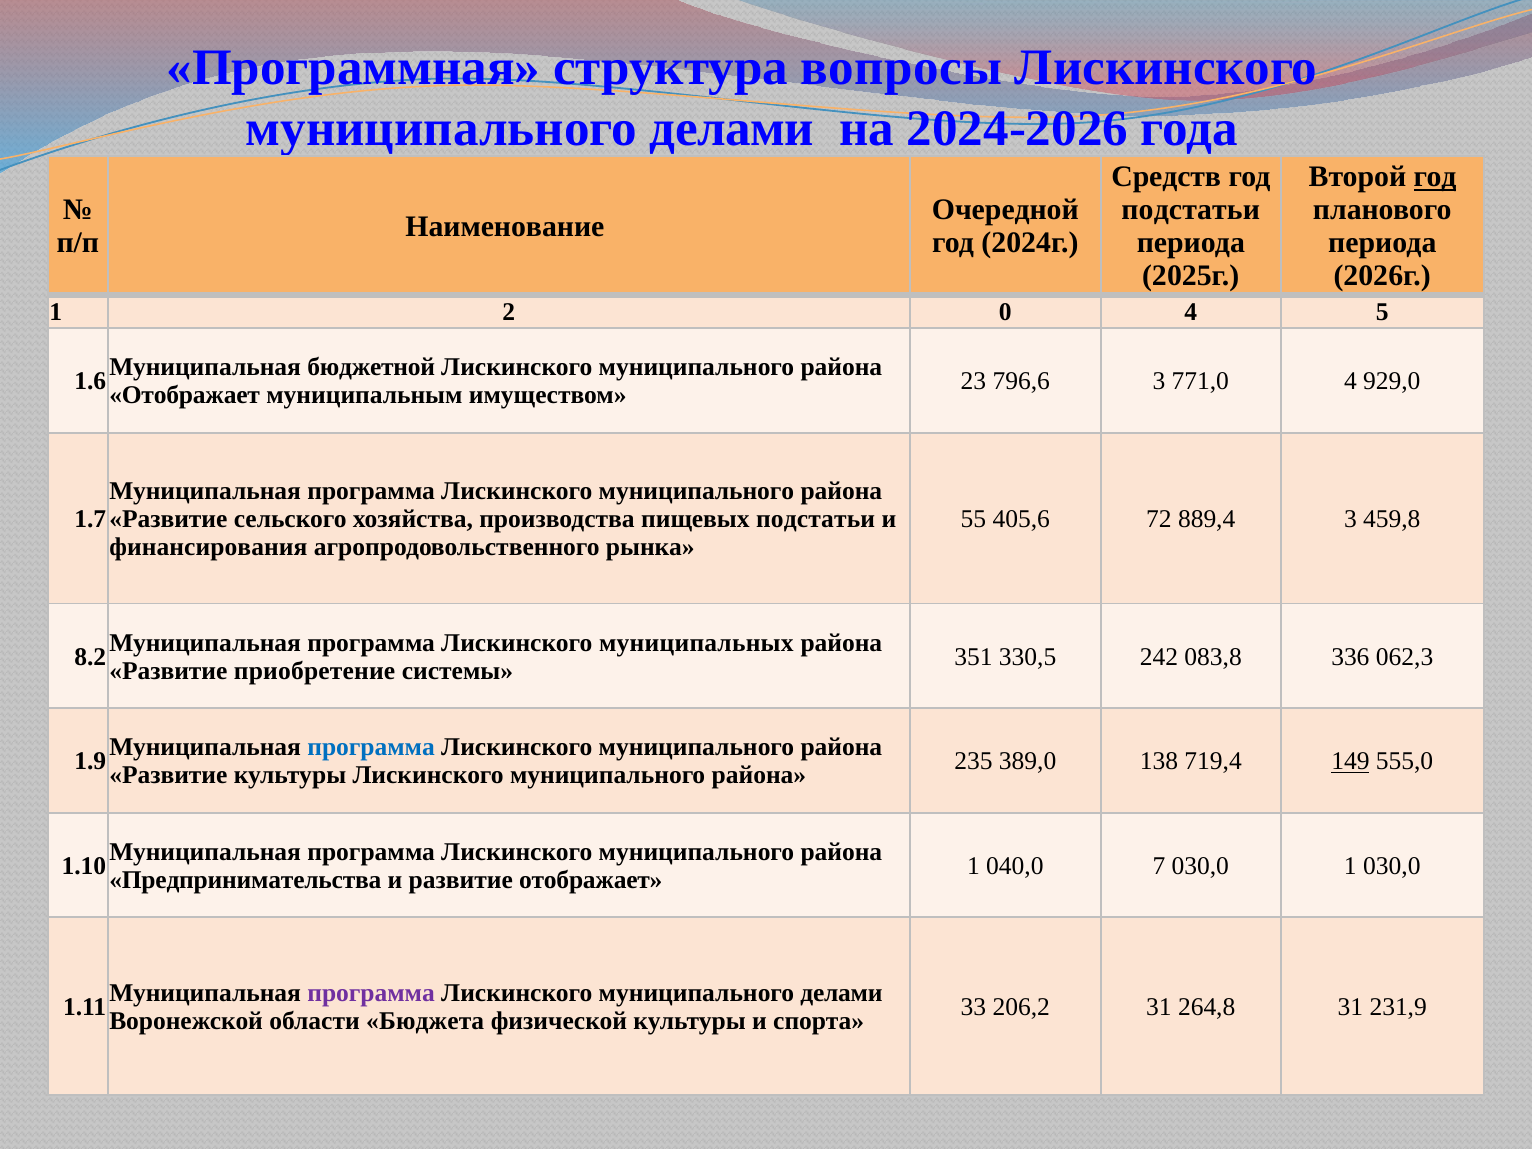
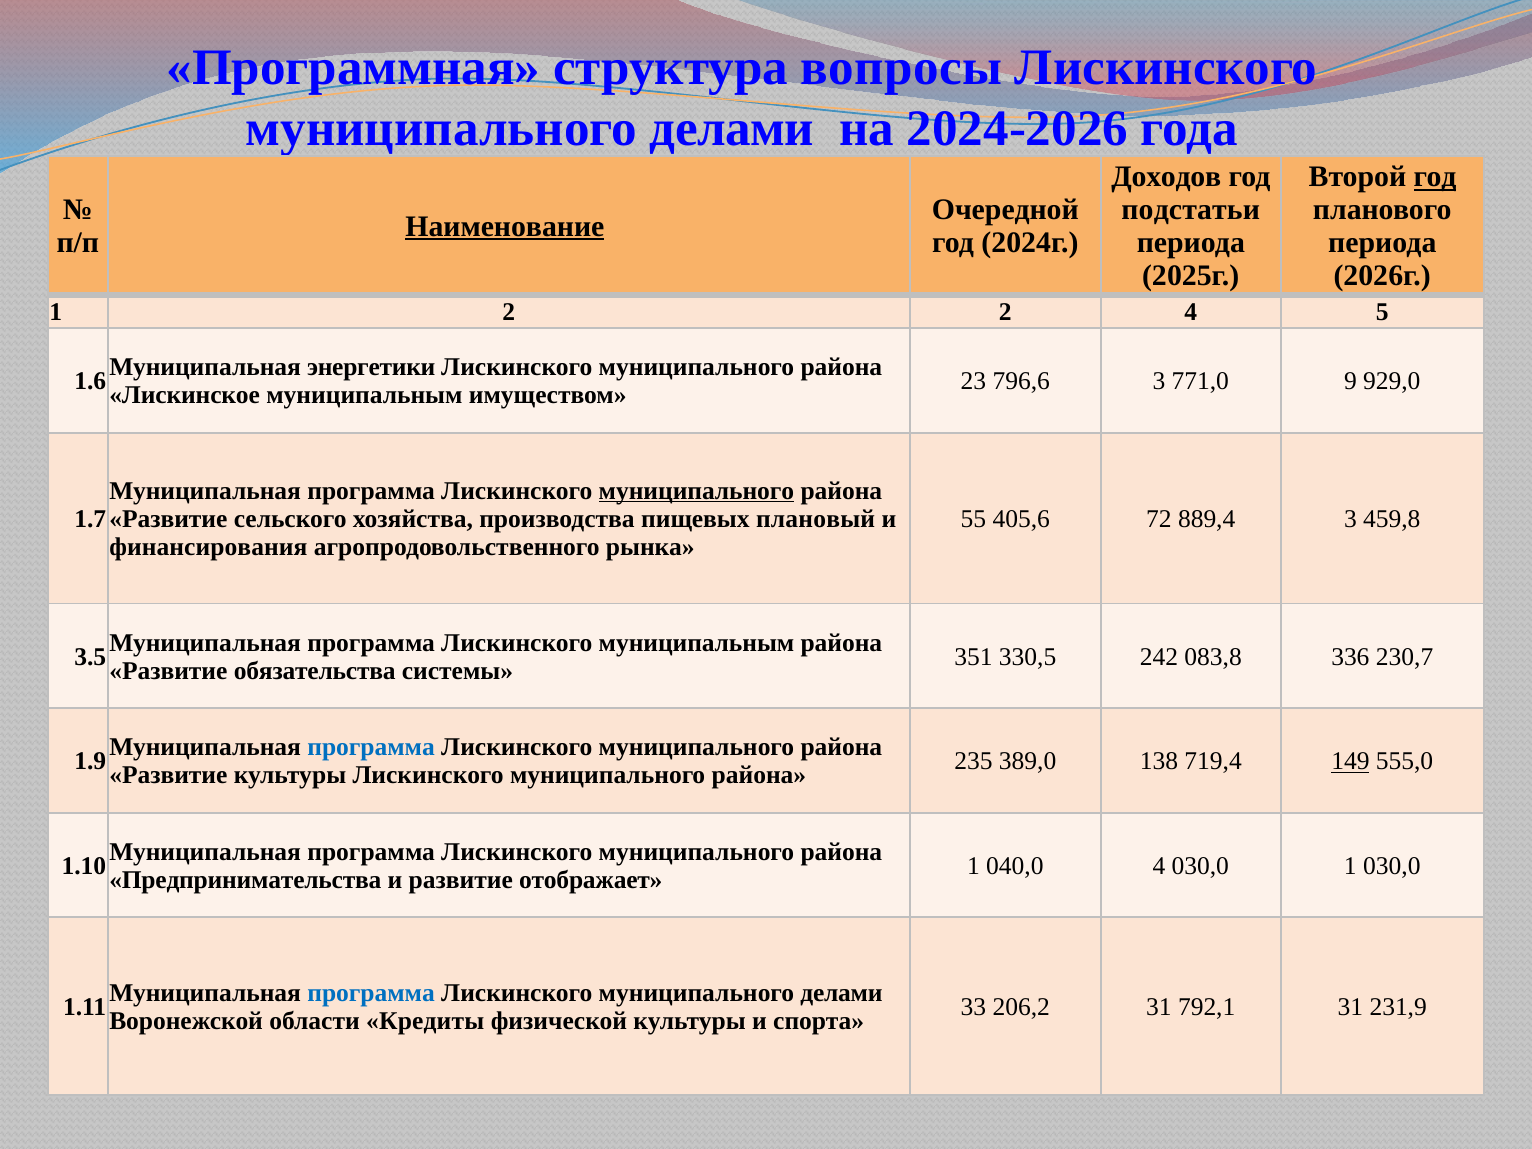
Средств: Средств -> Доходов
Наименование underline: none -> present
2 0: 0 -> 2
бюджетной: бюджетной -> энергетики
771,0 4: 4 -> 9
Отображает at (185, 396): Отображает -> Лискинское
муниципального at (696, 491) underline: none -> present
пищевых подстатьи: подстатьи -> плановый
Лискинского муниципальных: муниципальных -> муниципальным
8.2: 8.2 -> 3.5
062,3: 062,3 -> 230,7
приобретение: приобретение -> обязательства
040,0 7: 7 -> 4
программа at (371, 993) colour: purple -> blue
264,8: 264,8 -> 792,1
Бюджета: Бюджета -> Кредиты
